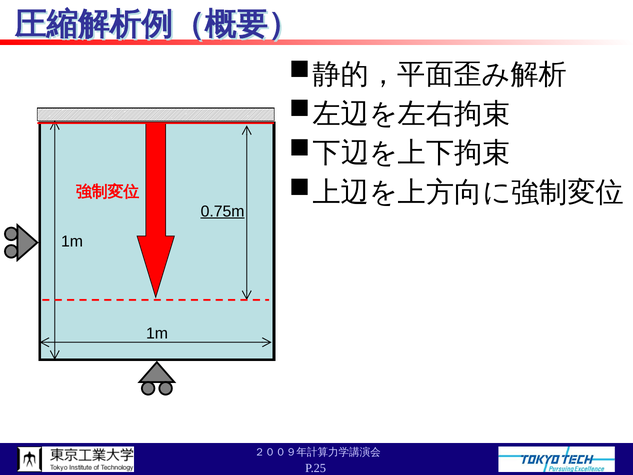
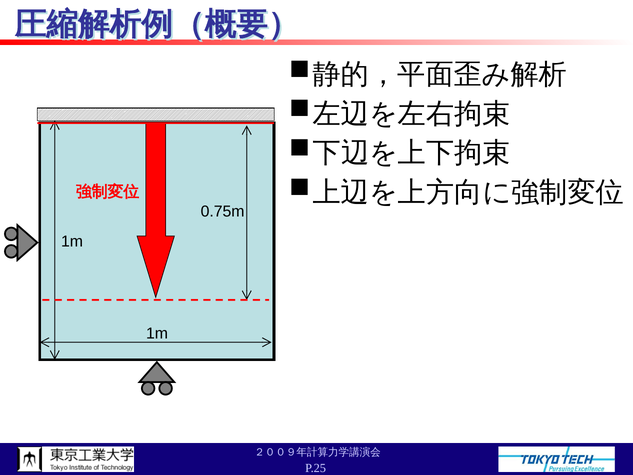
0.75m underline: present -> none
